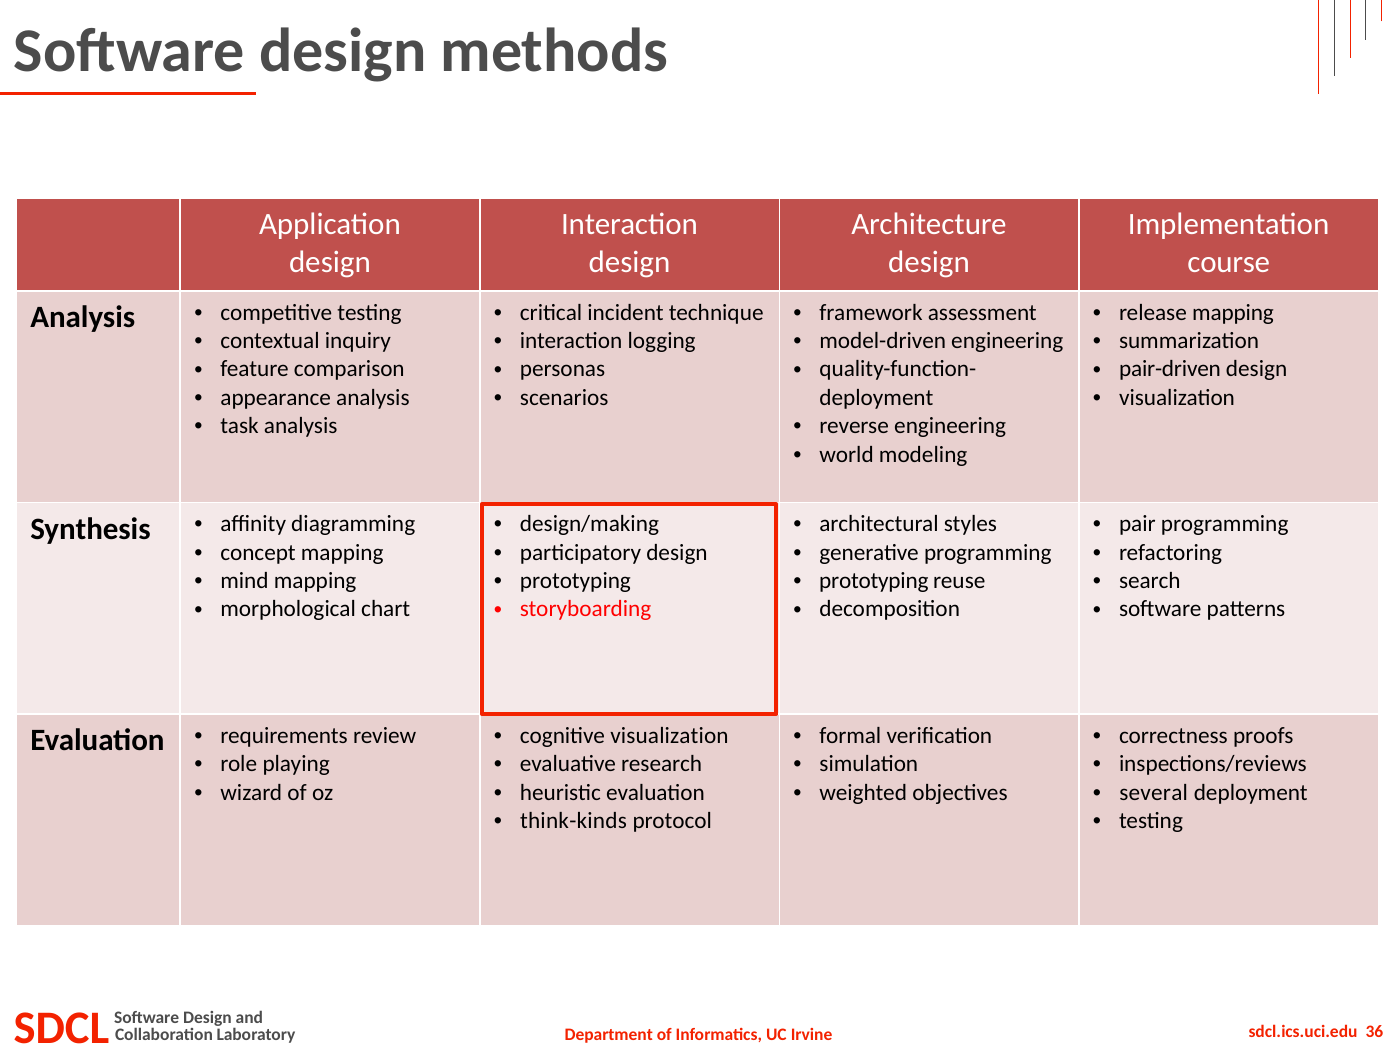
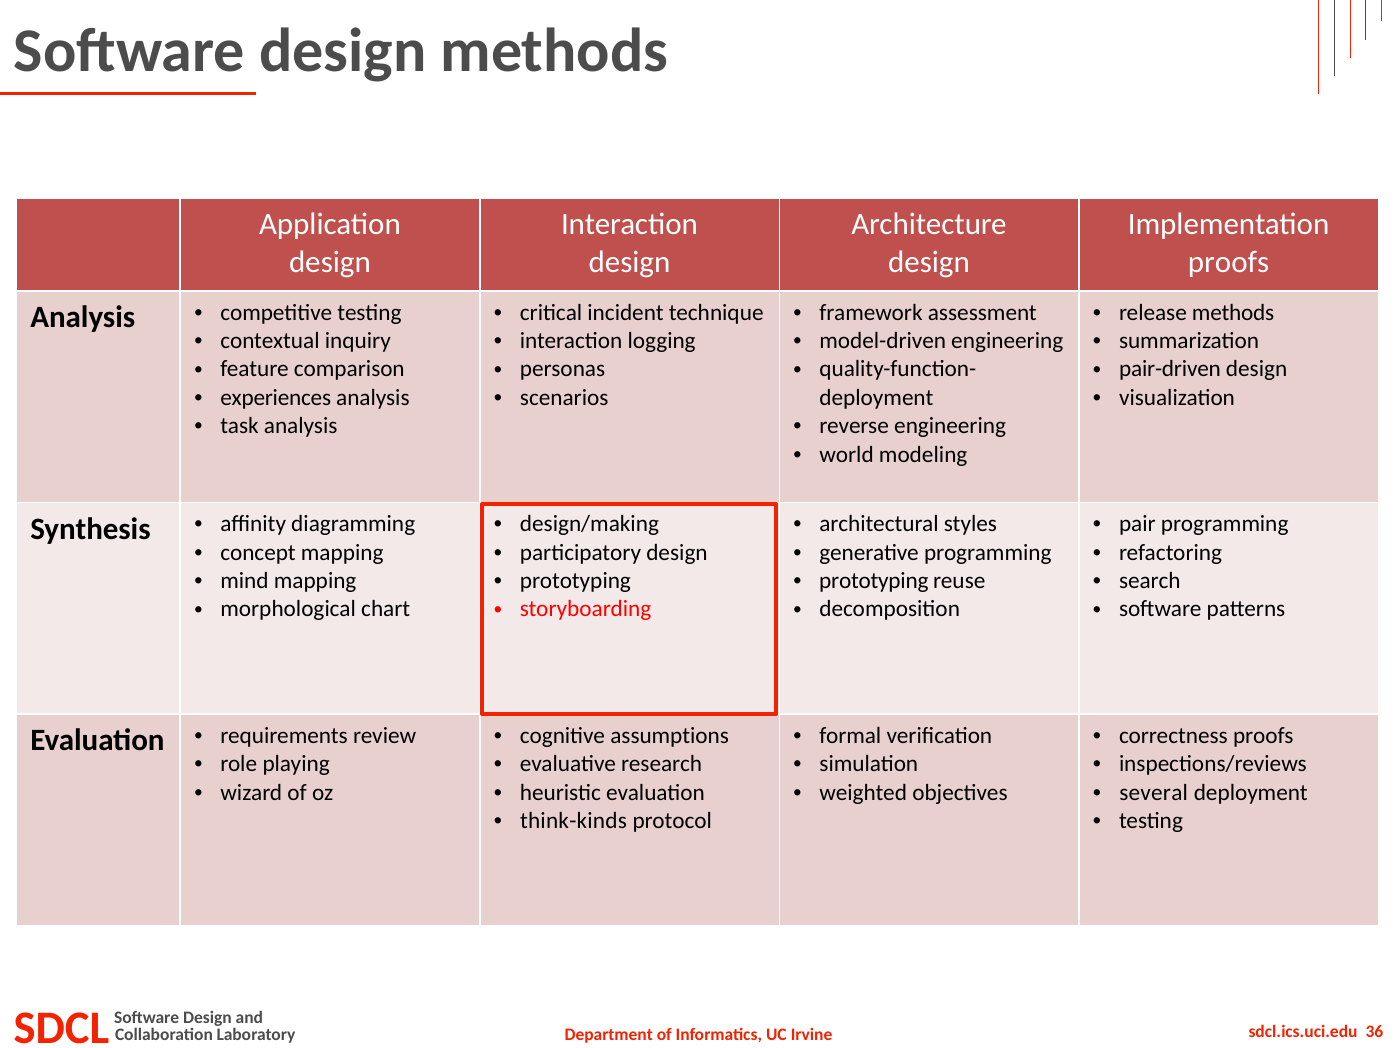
course at (1229, 262): course -> proofs
release mapping: mapping -> methods
appearance: appearance -> experiences
cognitive visualization: visualization -> assumptions
